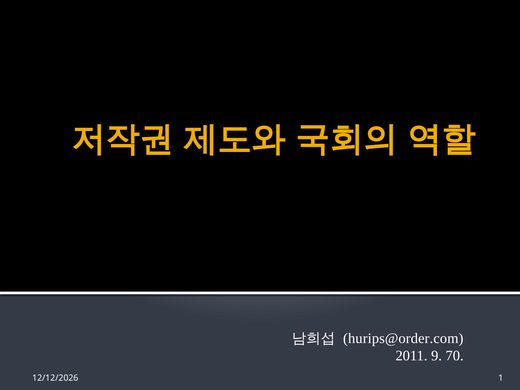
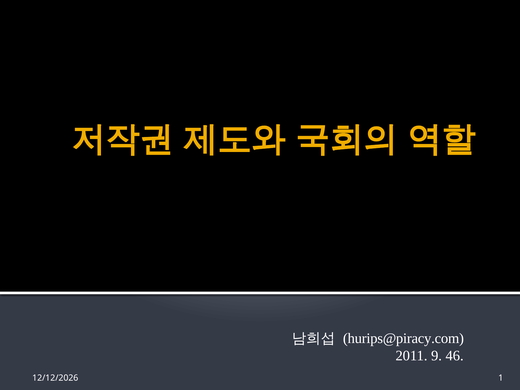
hurips@order.com: hurips@order.com -> hurips@piracy.com
70: 70 -> 46
